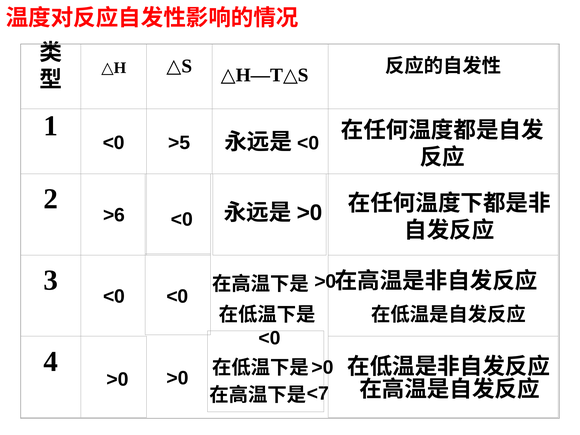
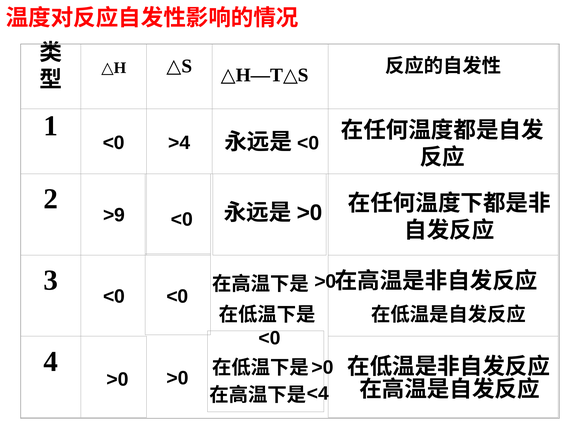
>5: >5 -> >4
>6: >6 -> >9
<7: <7 -> <4
